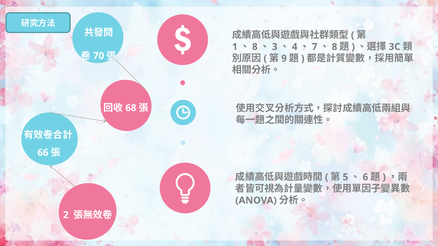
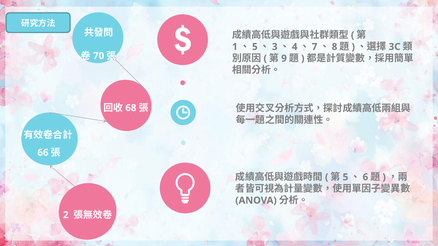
8 at (255, 47): 8 -> 5
